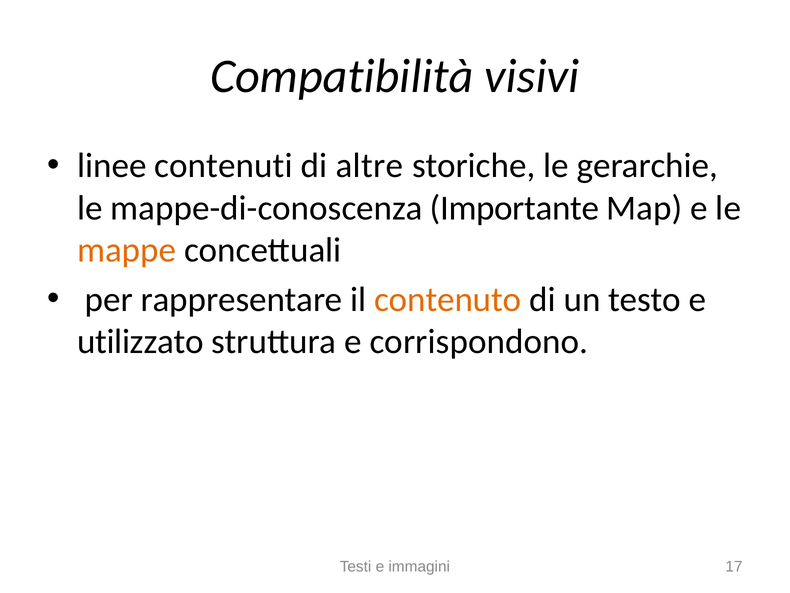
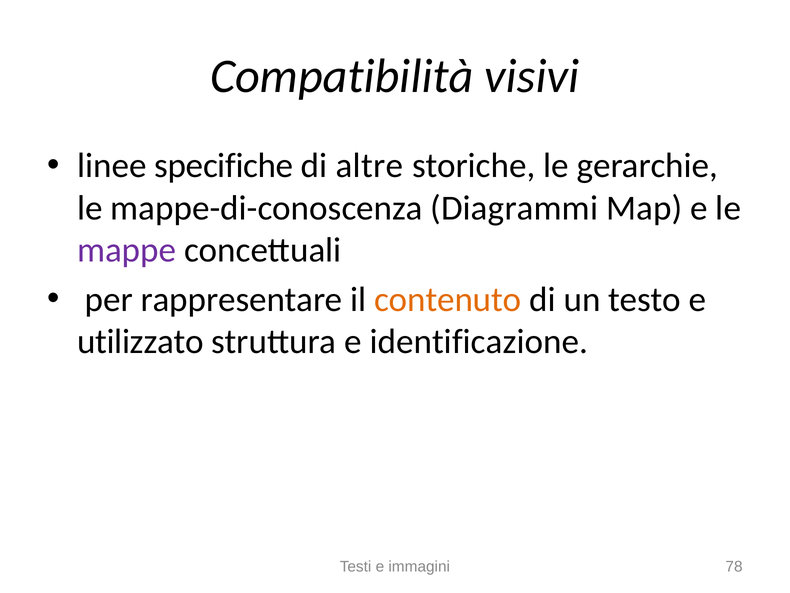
contenuti: contenuti -> specifiche
Importante: Importante -> Diagrammi
mappe colour: orange -> purple
corrispondono: corrispondono -> identificazione
17: 17 -> 78
